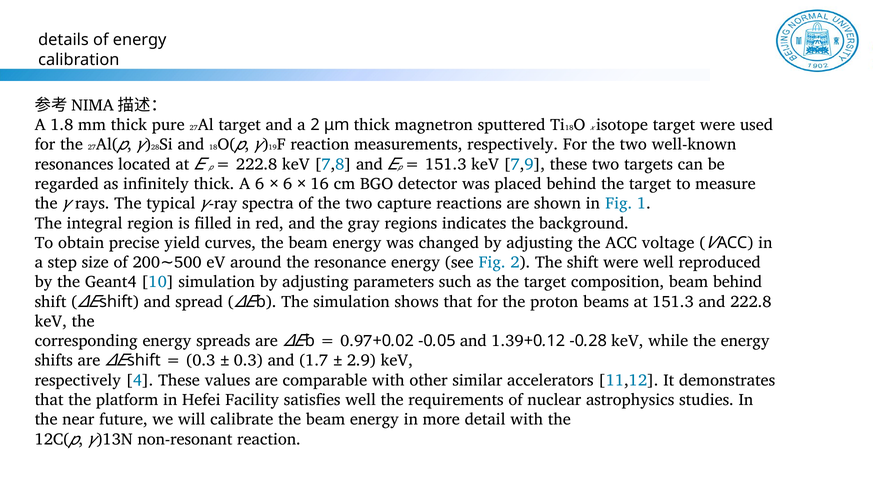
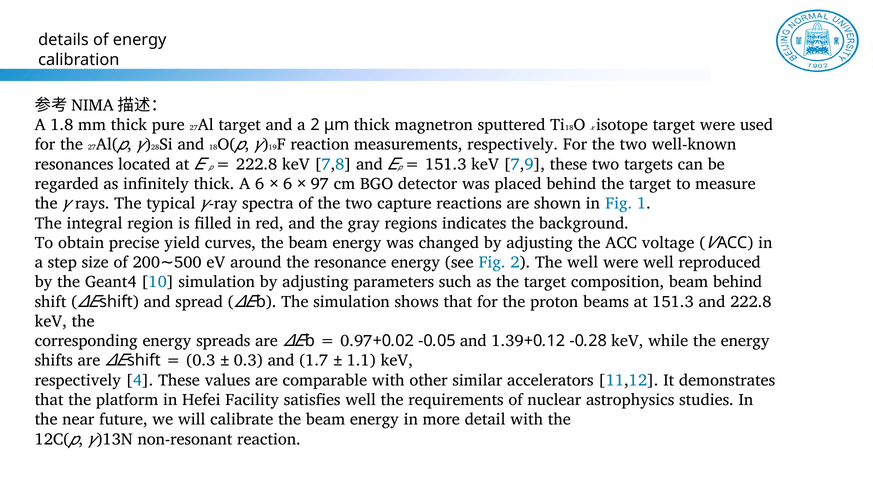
16: 16 -> 97
The shift: shift -> well
2.9: 2.9 -> 1.1
